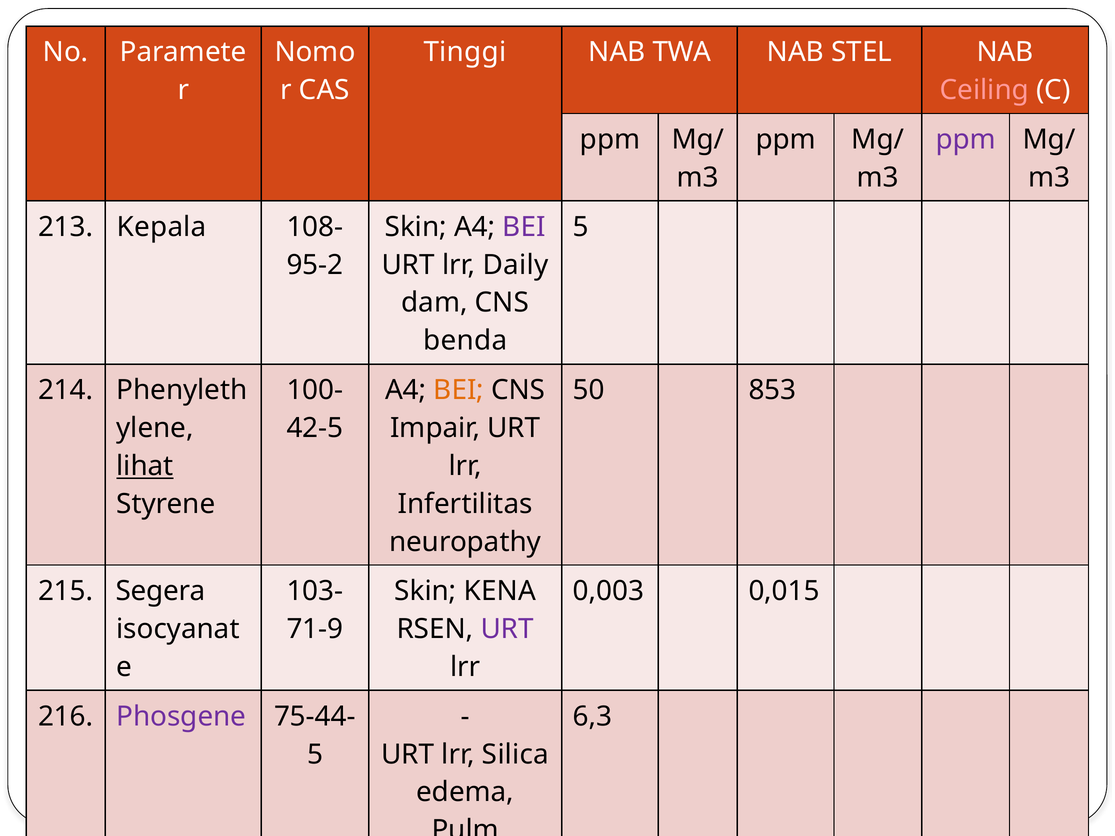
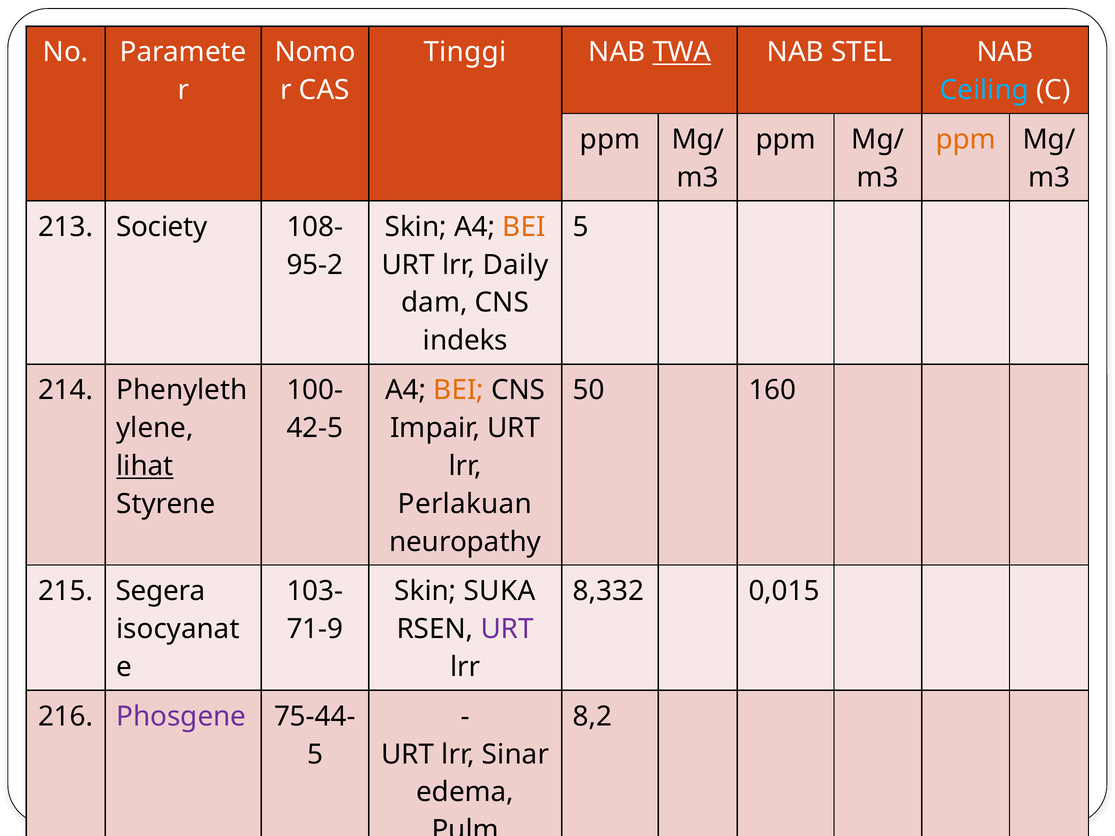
TWA underline: none -> present
Ceiling colour: pink -> light blue
ppm at (966, 140) colour: purple -> orange
Kepala: Kepala -> Society
BEI at (524, 227) colour: purple -> orange
benda: benda -> indeks
853: 853 -> 160
Infertilitas: Infertilitas -> Perlakuan
KENA: KENA -> SUKA
0,003: 0,003 -> 8,332
6,3: 6,3 -> 8,2
Silica: Silica -> Sinar
